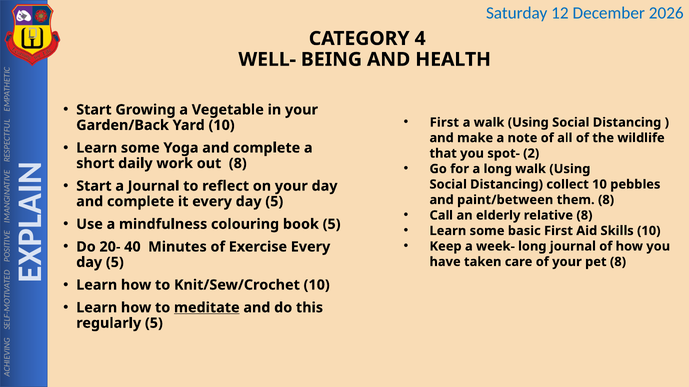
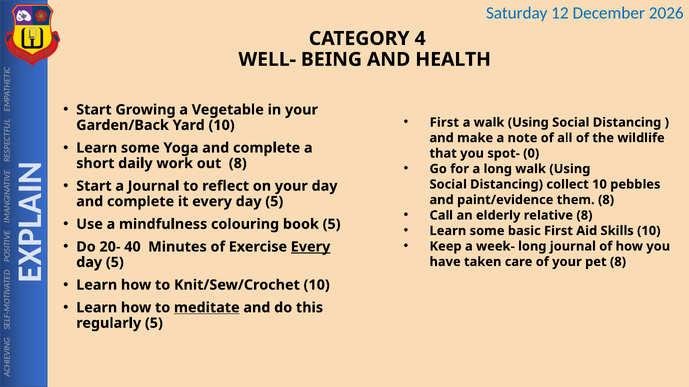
2: 2 -> 0
paint/between: paint/between -> paint/evidence
Every at (311, 247) underline: none -> present
